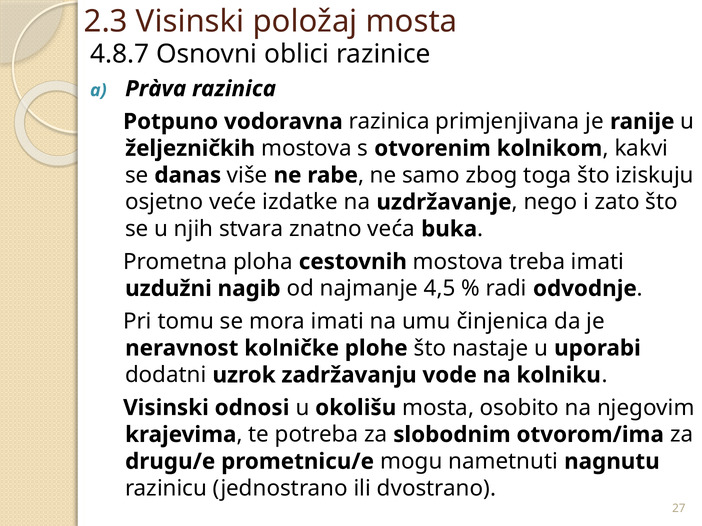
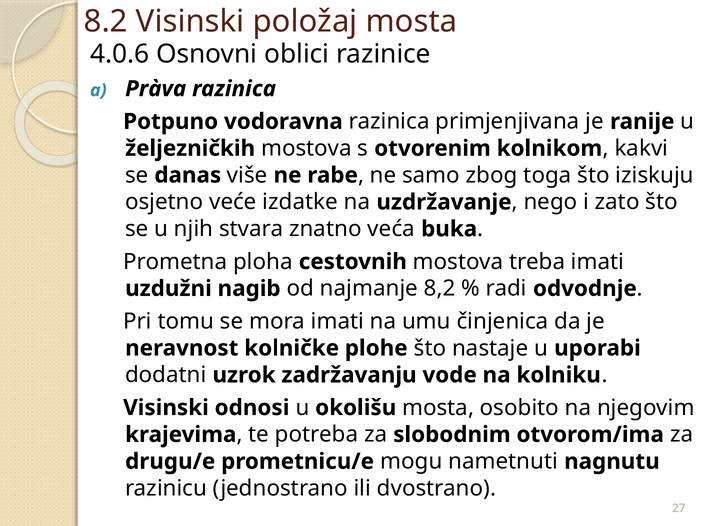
2.3: 2.3 -> 8.2
4.8.7: 4.8.7 -> 4.0.6
4,5: 4,5 -> 8,2
